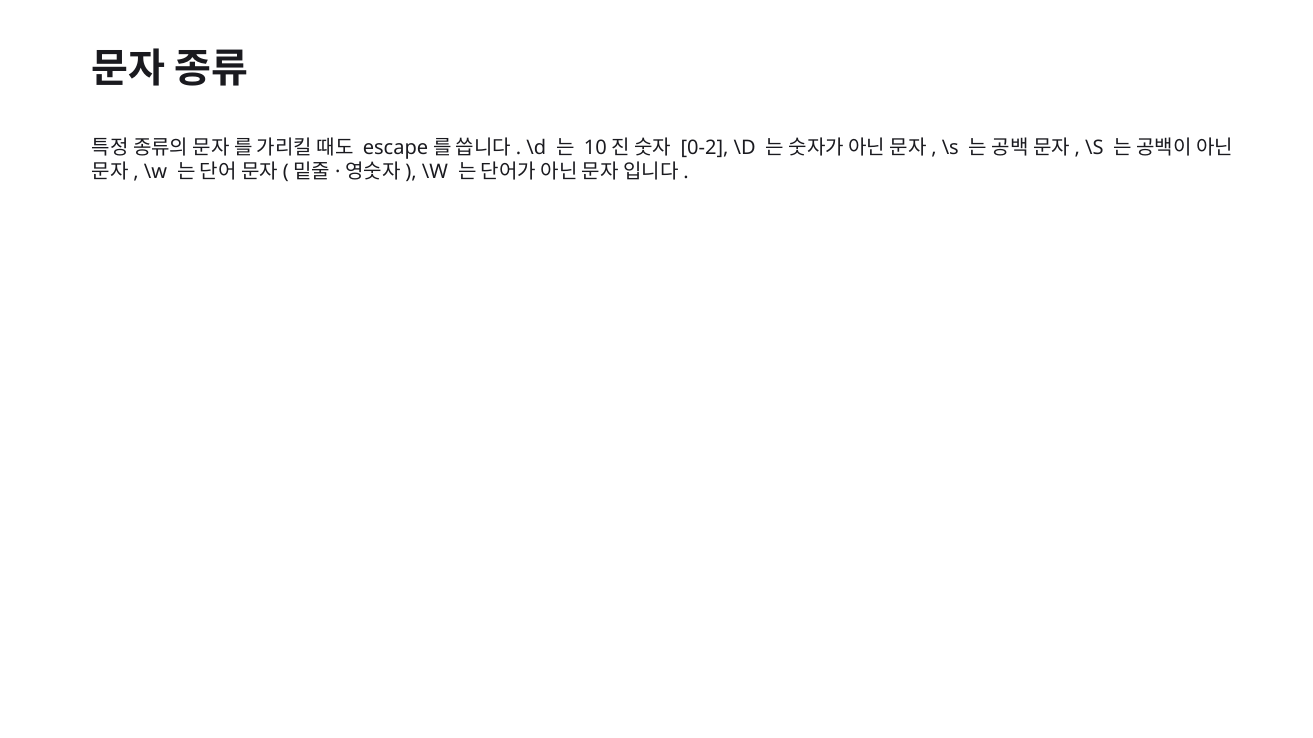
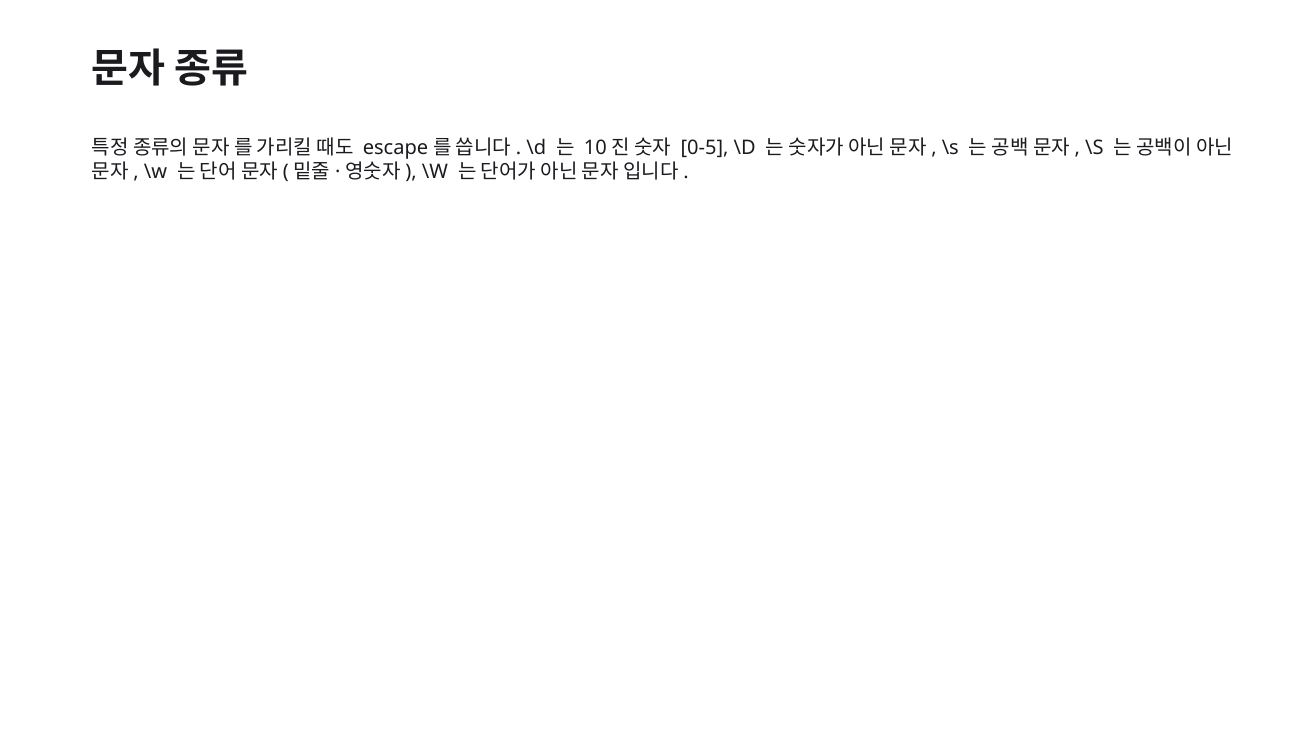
0-2: 0-2 -> 0-5
